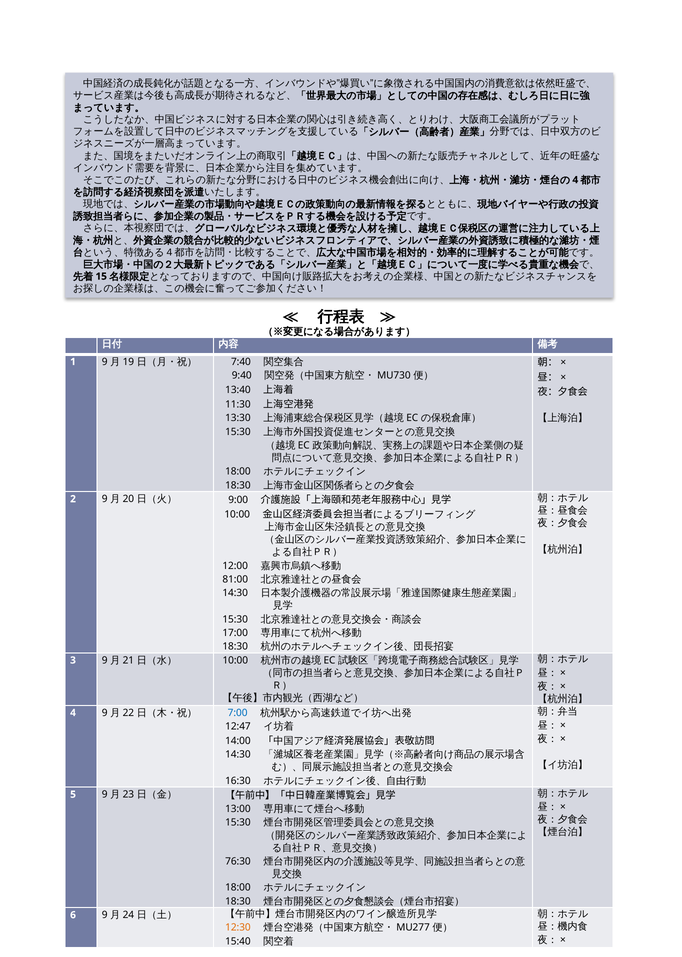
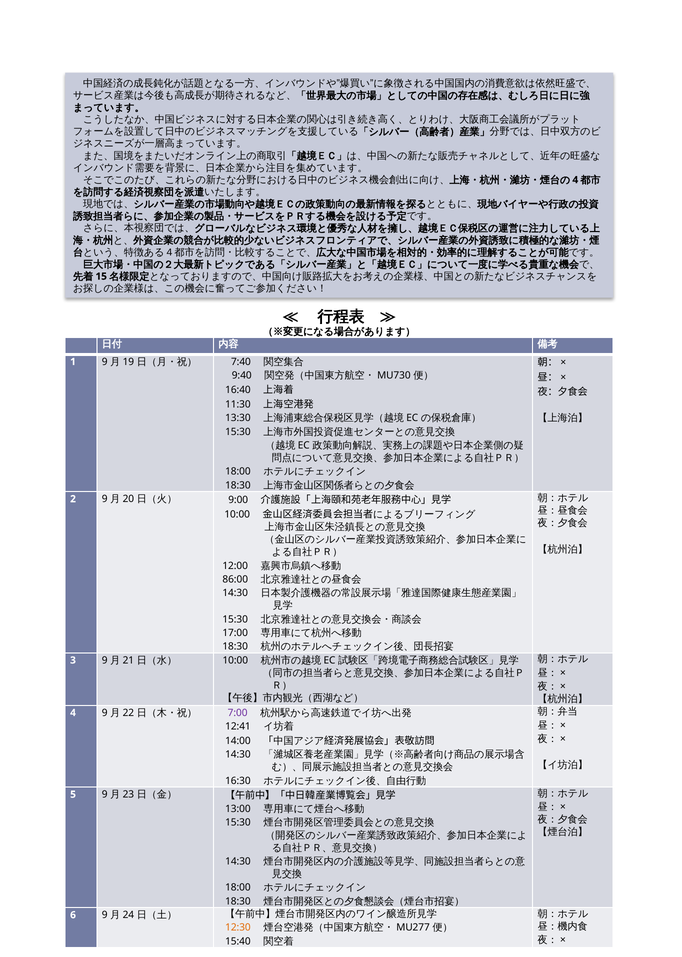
13:40: 13:40 -> 16:40
81:00: 81:00 -> 86:00
7:00 colour: blue -> purple
12:47: 12:47 -> 12:41
76:30 at (238, 861): 76:30 -> 14:30
